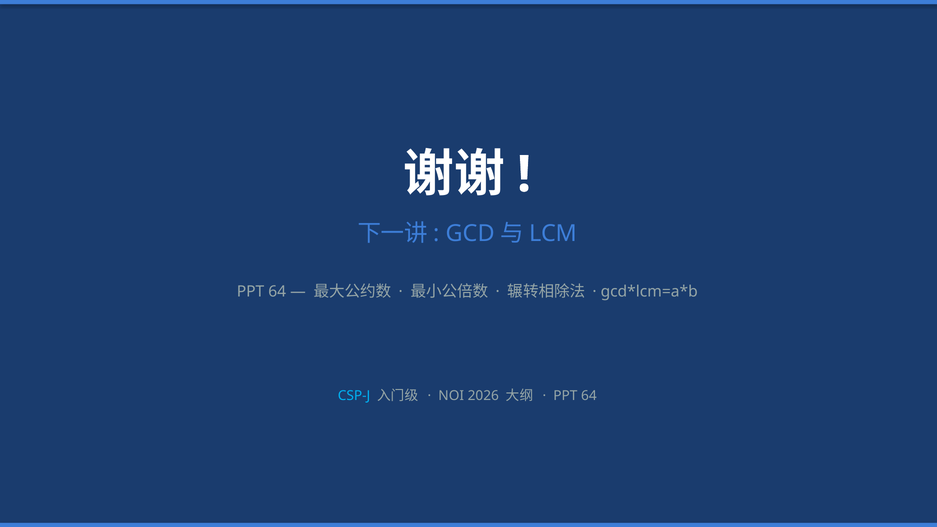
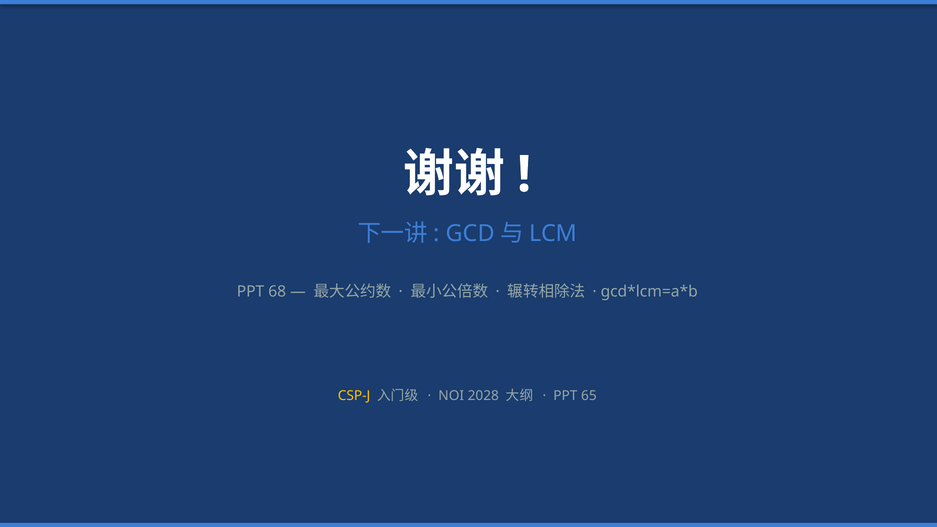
64 at (277, 292): 64 -> 68
CSP-J colour: light blue -> yellow
2026: 2026 -> 2028
64 at (589, 396): 64 -> 65
